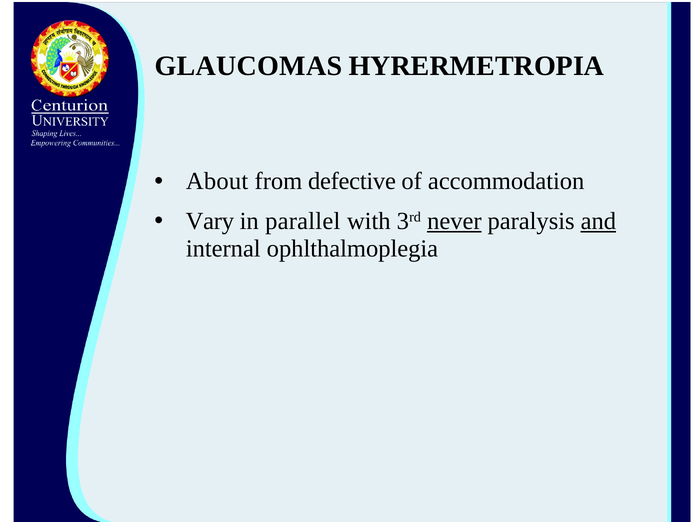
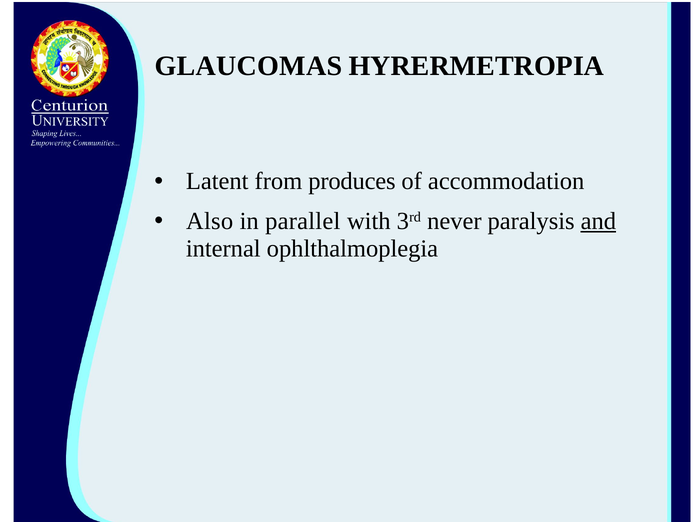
About: About -> Latent
defective: defective -> produces
Vary: Vary -> Also
never underline: present -> none
